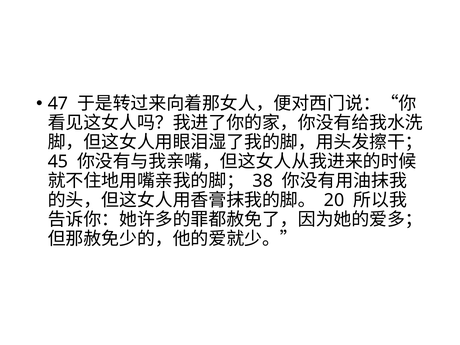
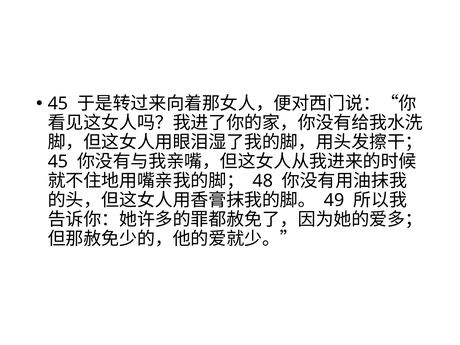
47 at (58, 104): 47 -> 45
38: 38 -> 48
20: 20 -> 49
